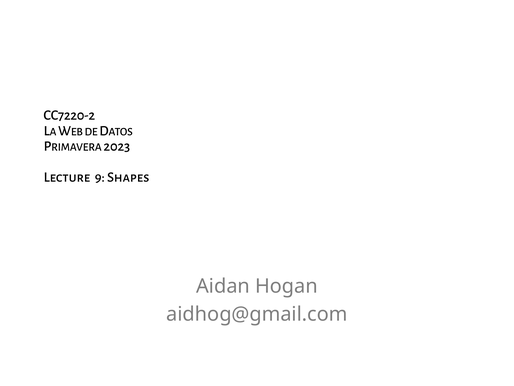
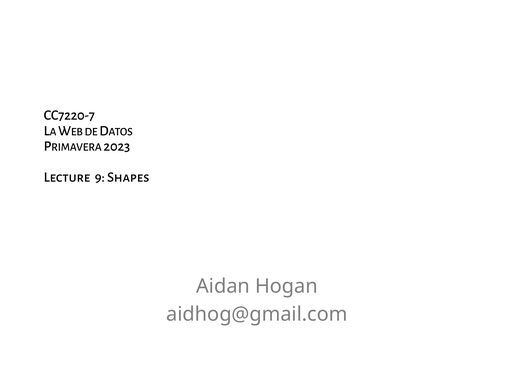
CC7220-2: CC7220-2 -> CC7220-7
